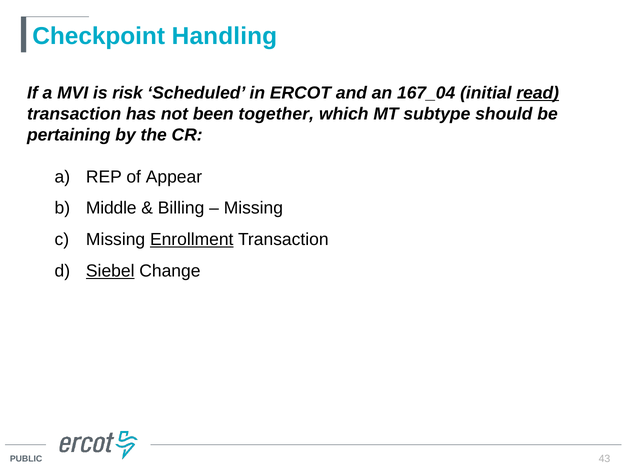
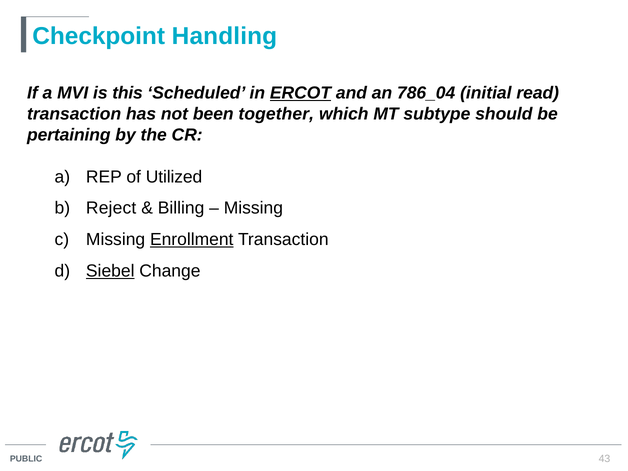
risk: risk -> this
ERCOT underline: none -> present
167_04: 167_04 -> 786_04
read underline: present -> none
Appear: Appear -> Utilized
Middle: Middle -> Reject
